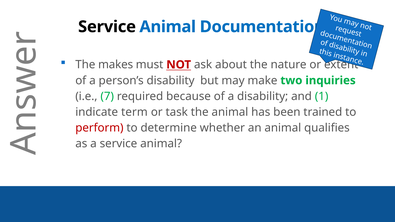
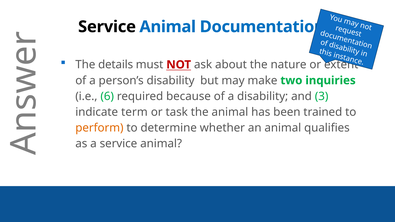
makes: makes -> details
7: 7 -> 6
1: 1 -> 3
perform colour: red -> orange
